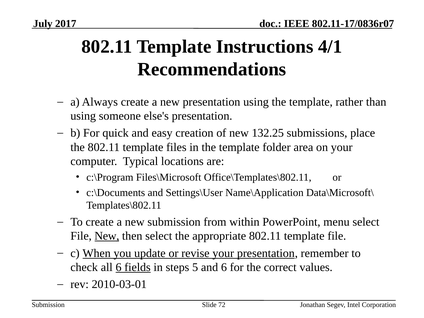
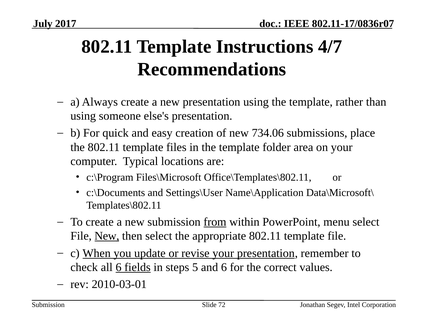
4/1: 4/1 -> 4/7
132.25: 132.25 -> 734.06
from underline: none -> present
